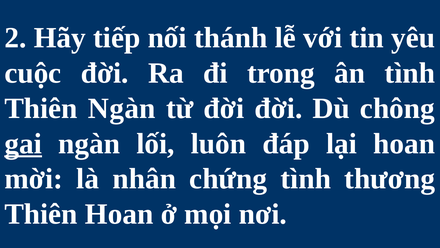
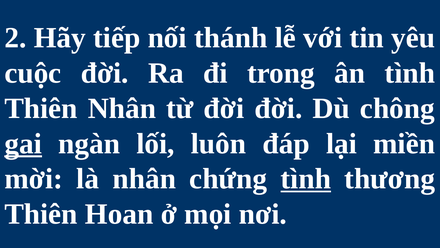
Thiên Ngàn: Ngàn -> Nhân
lại hoan: hoan -> miền
tình at (306, 179) underline: none -> present
